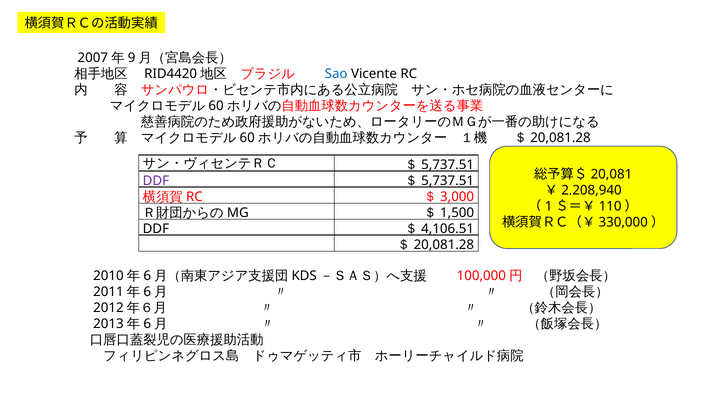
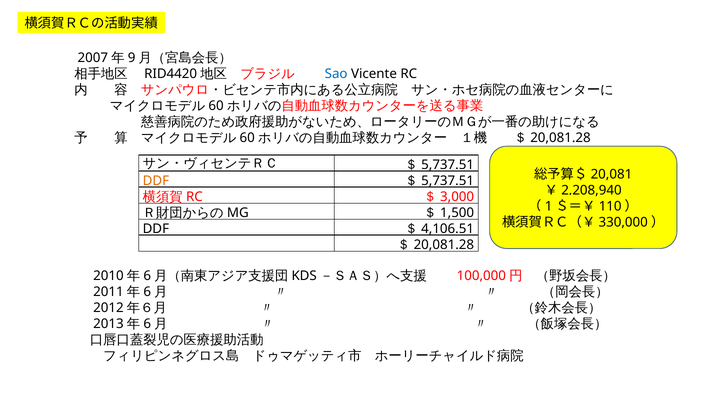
DDF at (156, 181) colour: purple -> orange
